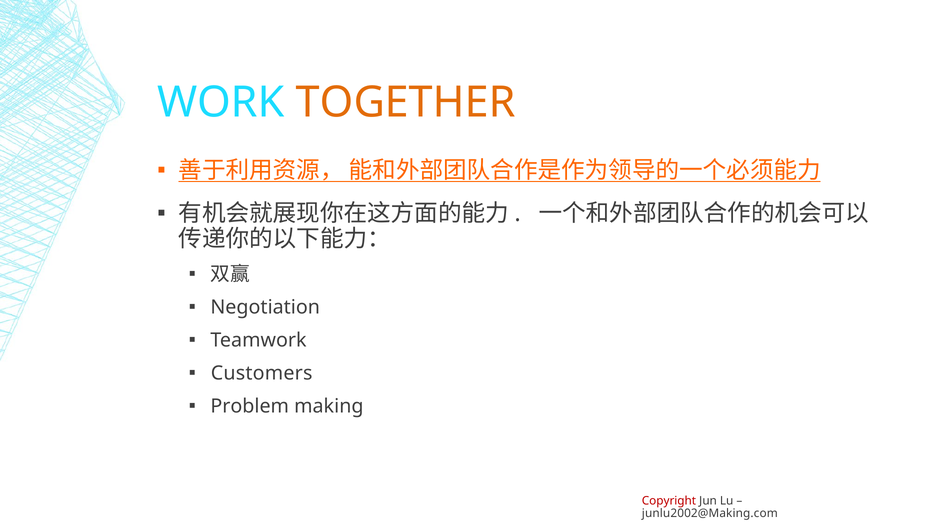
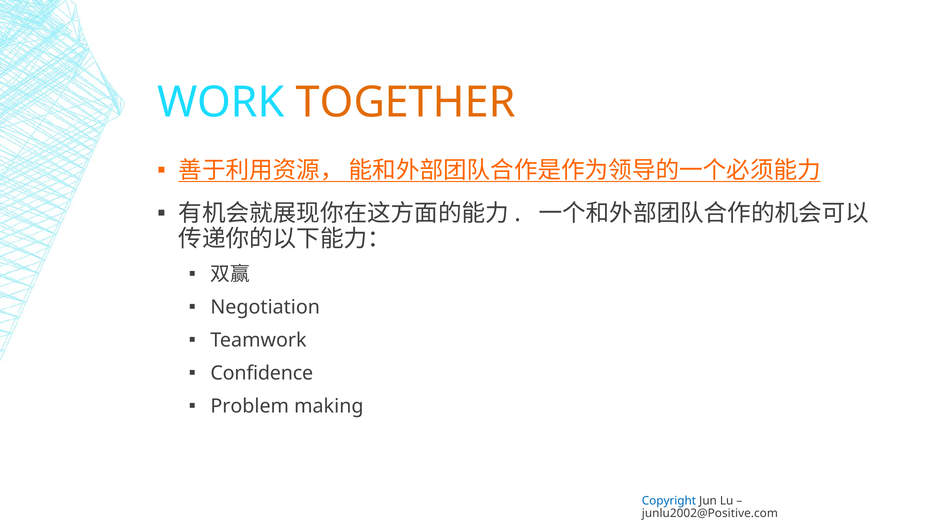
Customers: Customers -> Confidence
Copyright colour: red -> blue
junlu2002@Making.com: junlu2002@Making.com -> junlu2002@Positive.com
